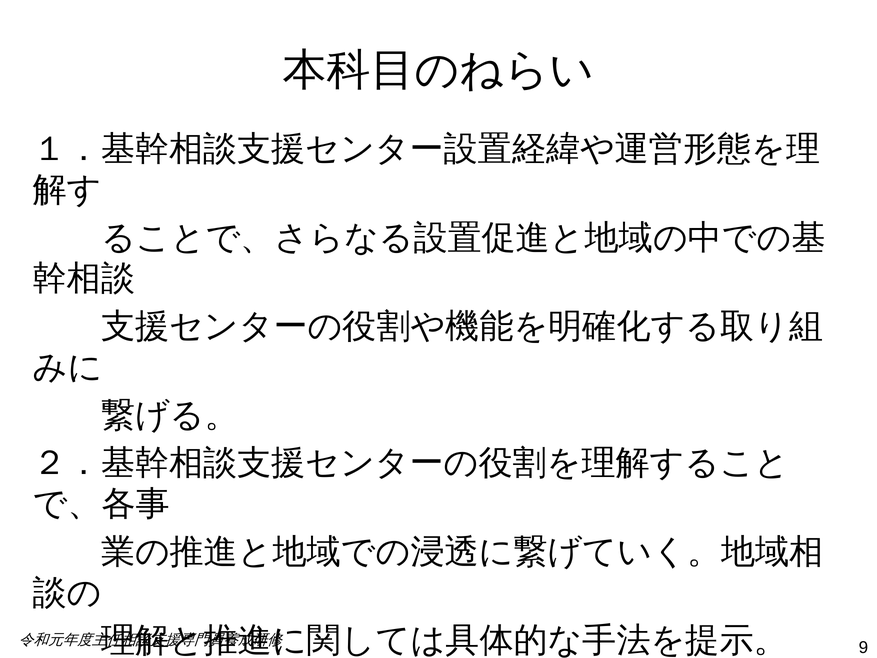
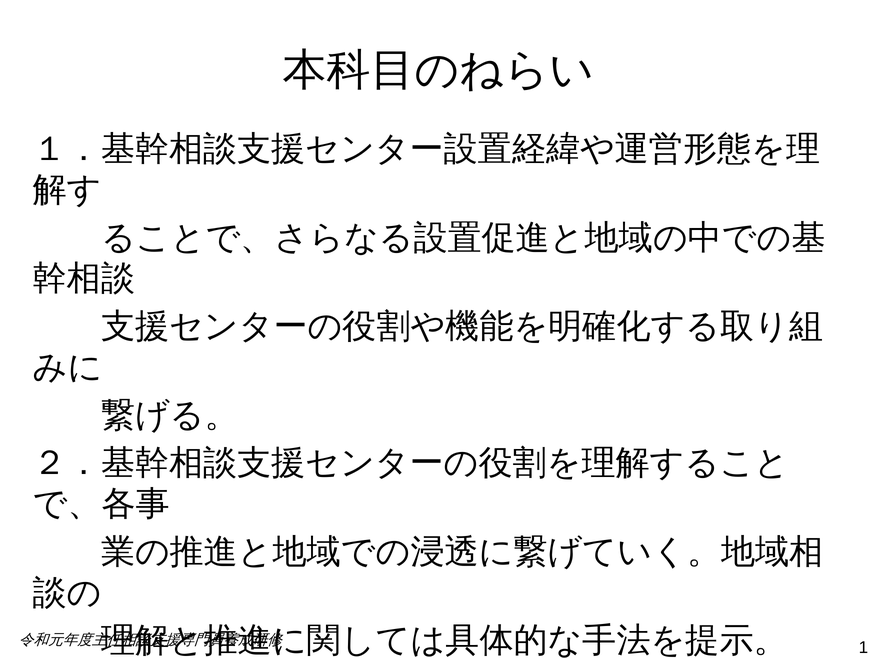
9: 9 -> 1
